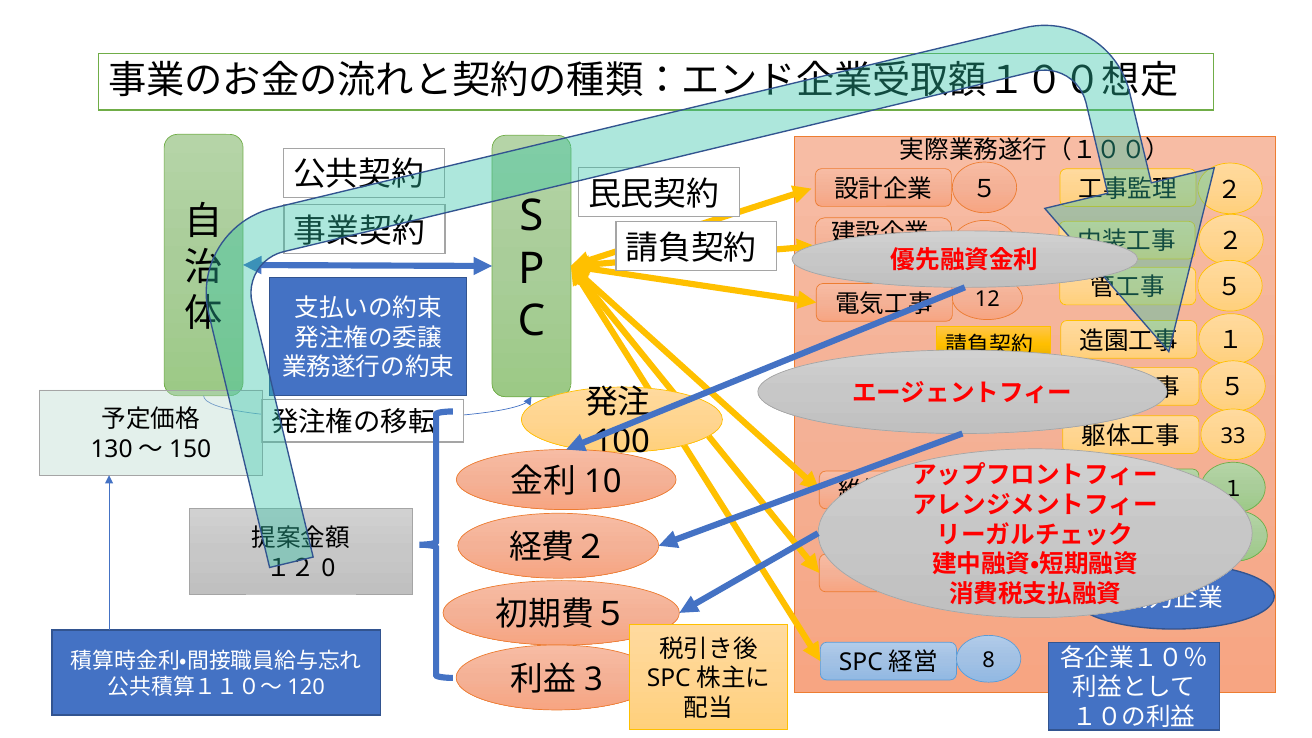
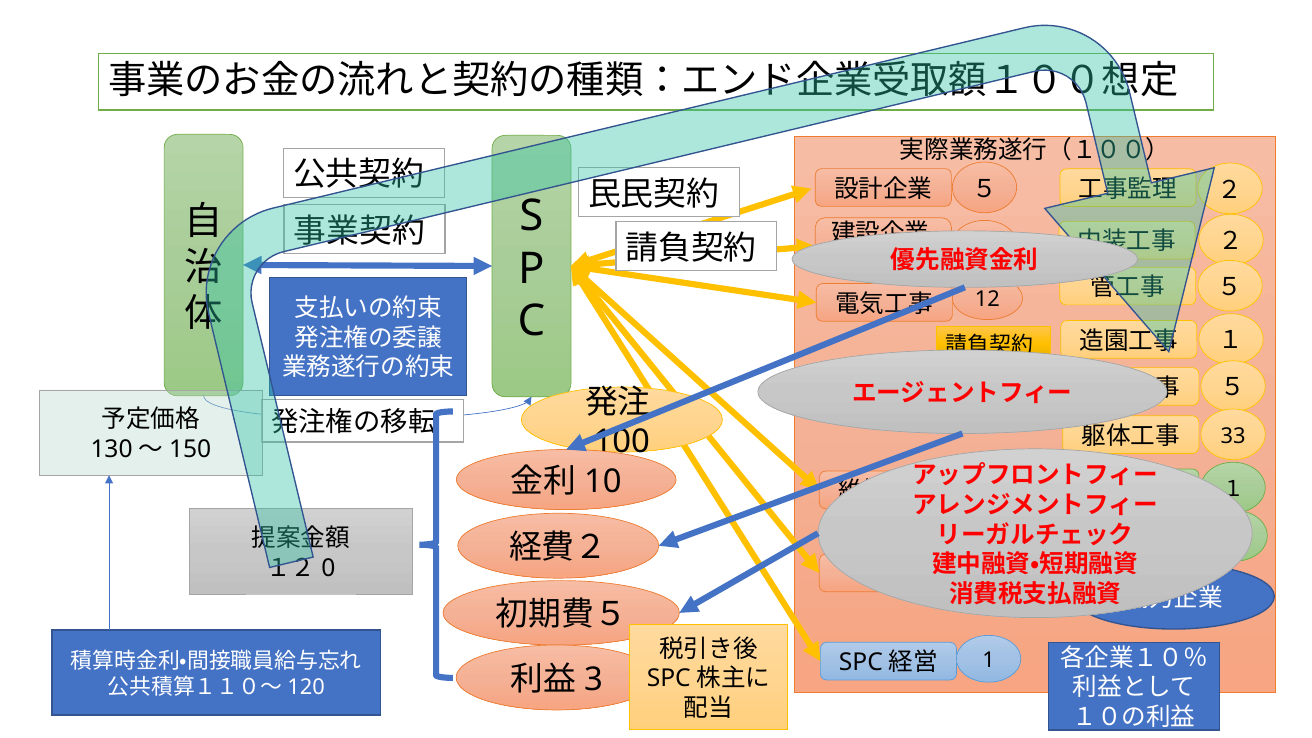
8: 8 -> 1
